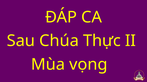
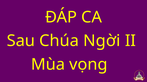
Thực: Thực -> Ngời
